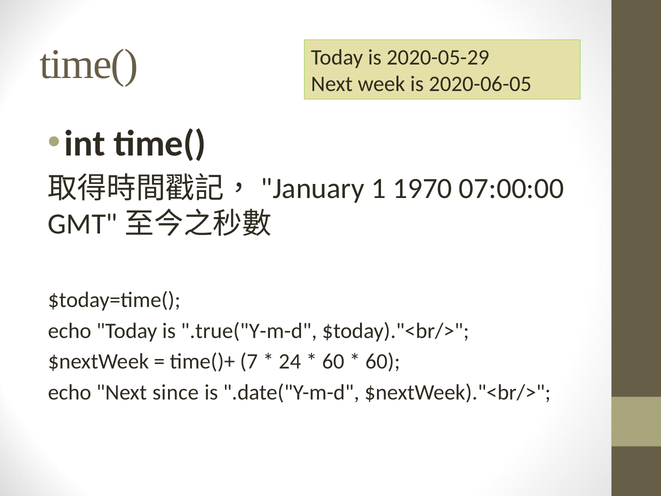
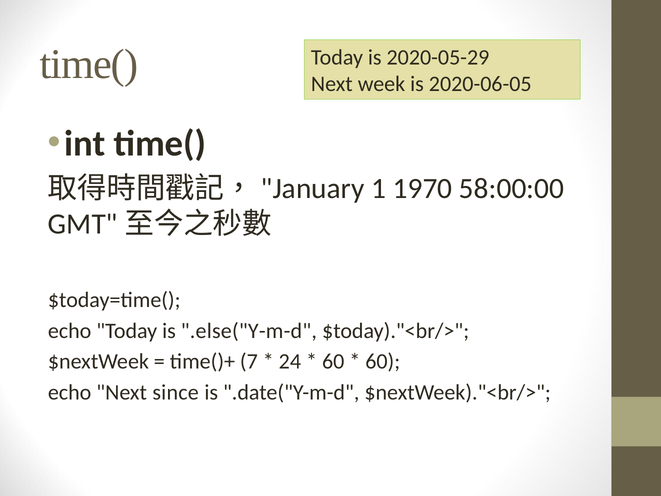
07:00:00: 07:00:00 -> 58:00:00
.true("Y-m-d: .true("Y-m-d -> .else("Y-m-d
